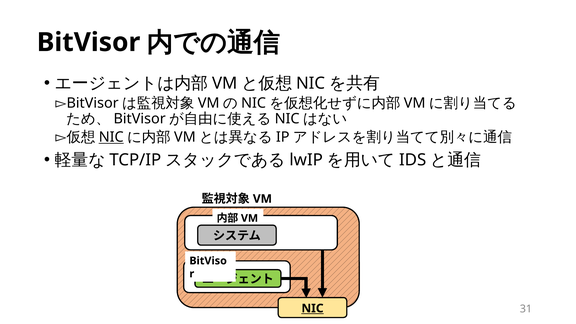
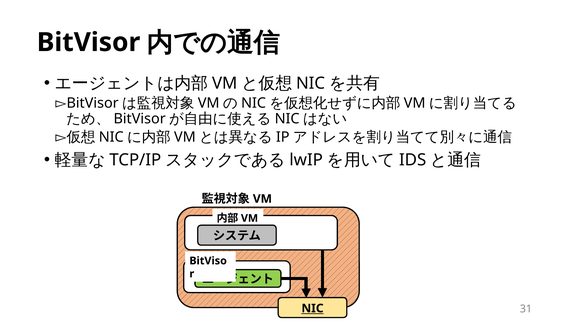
NIC at (111, 137) underline: present -> none
